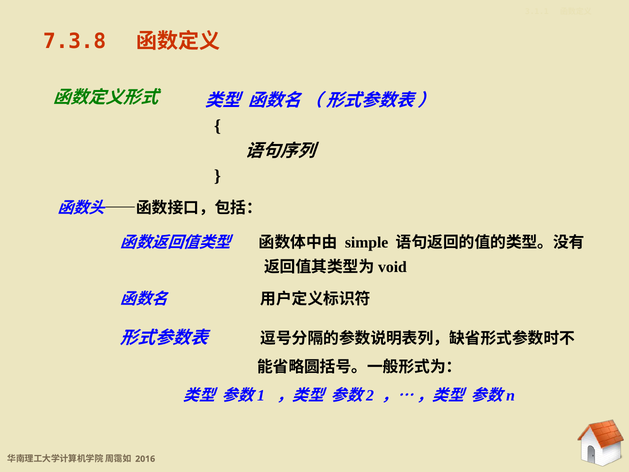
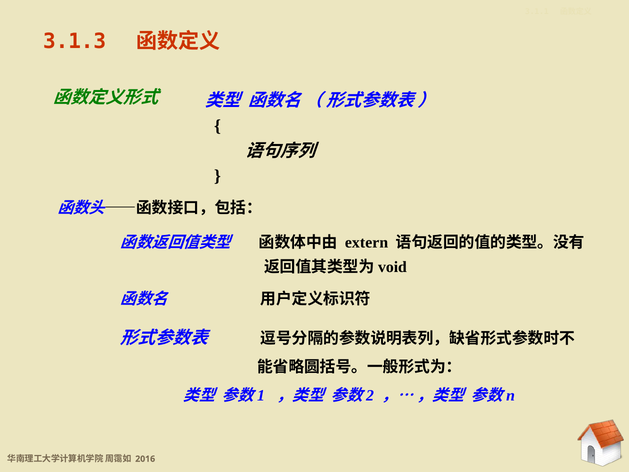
7.3.8: 7.3.8 -> 3.1.3
simple: simple -> extern
